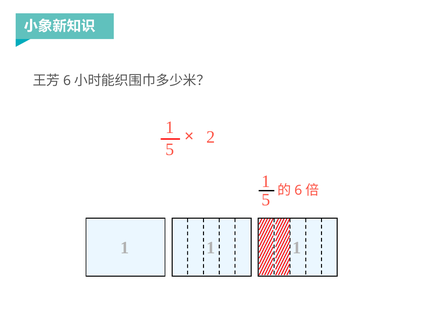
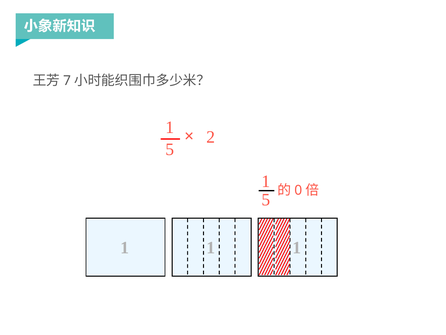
6 at (67, 80): 6 -> 7
6 at (298, 190): 6 -> 0
